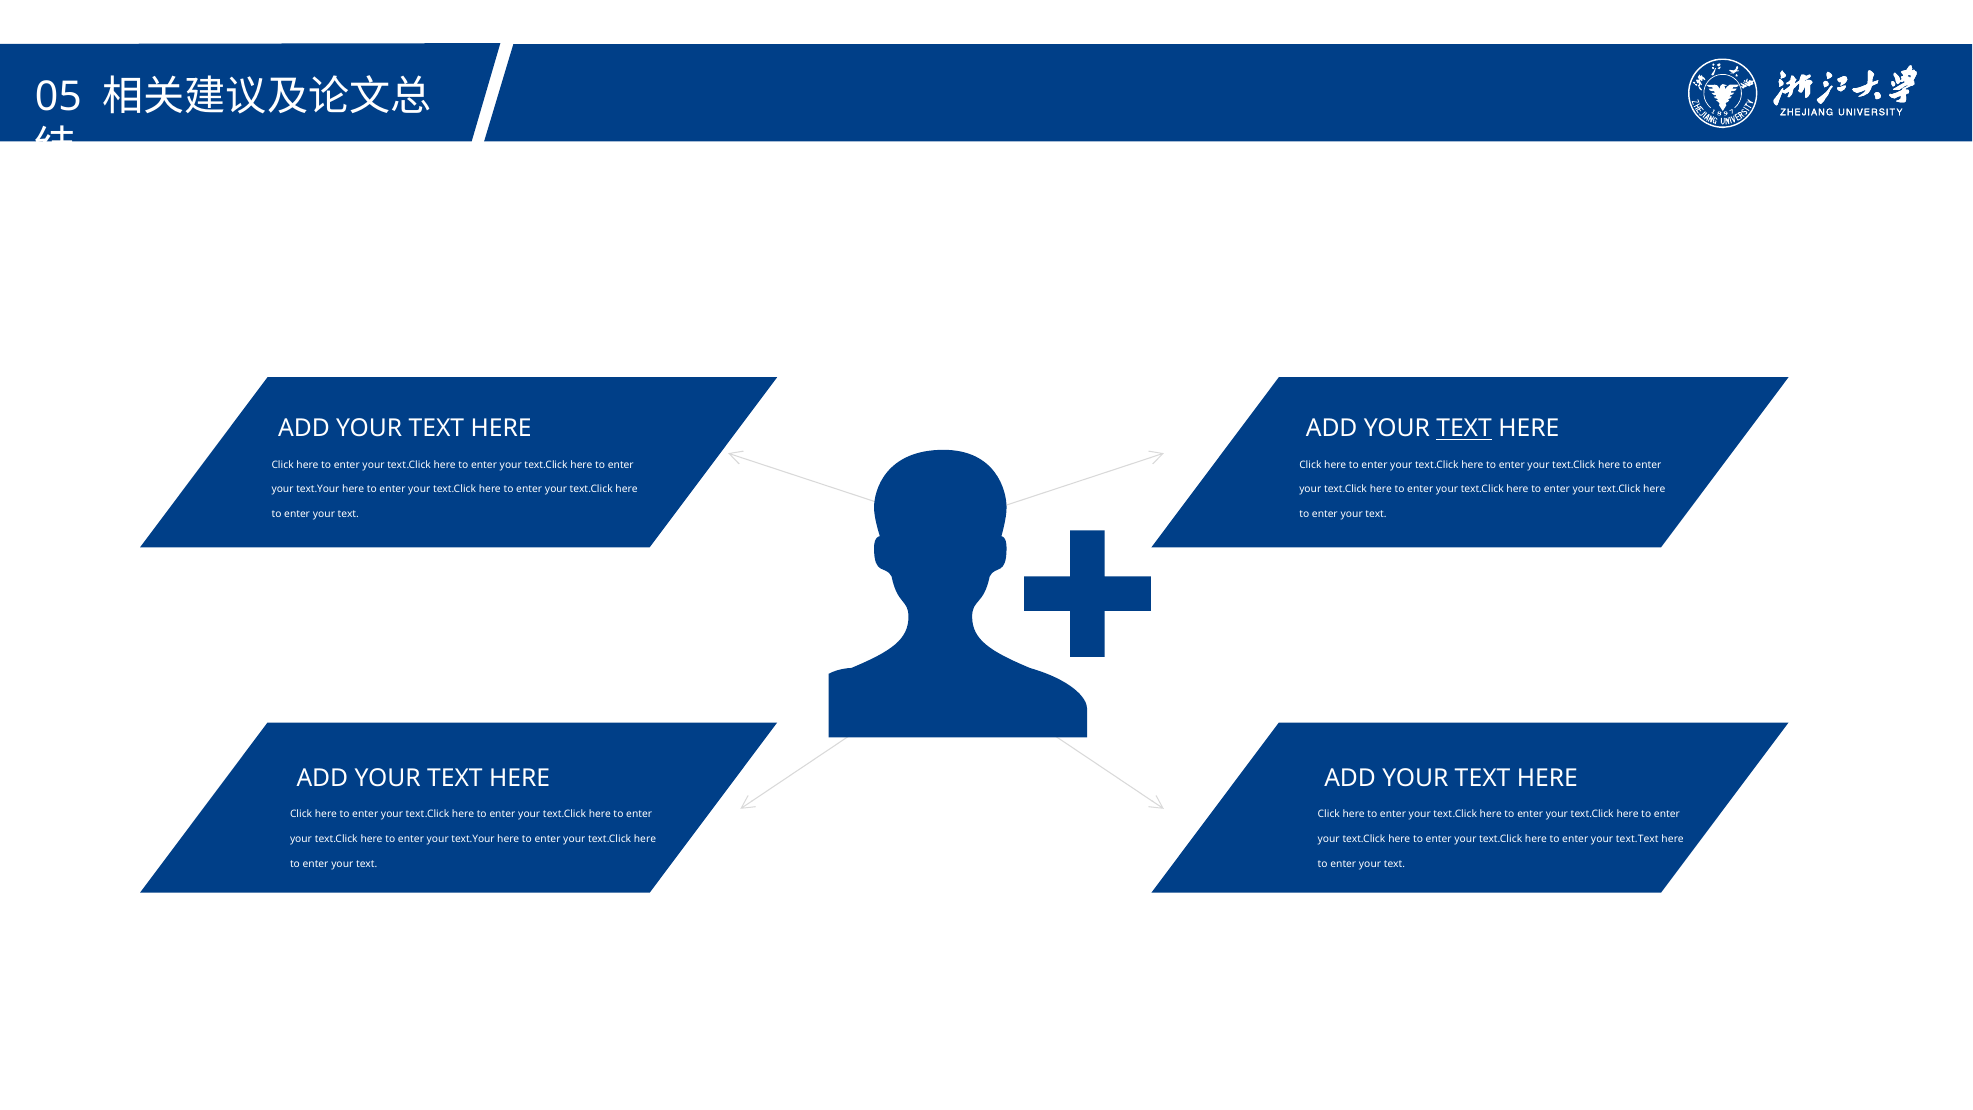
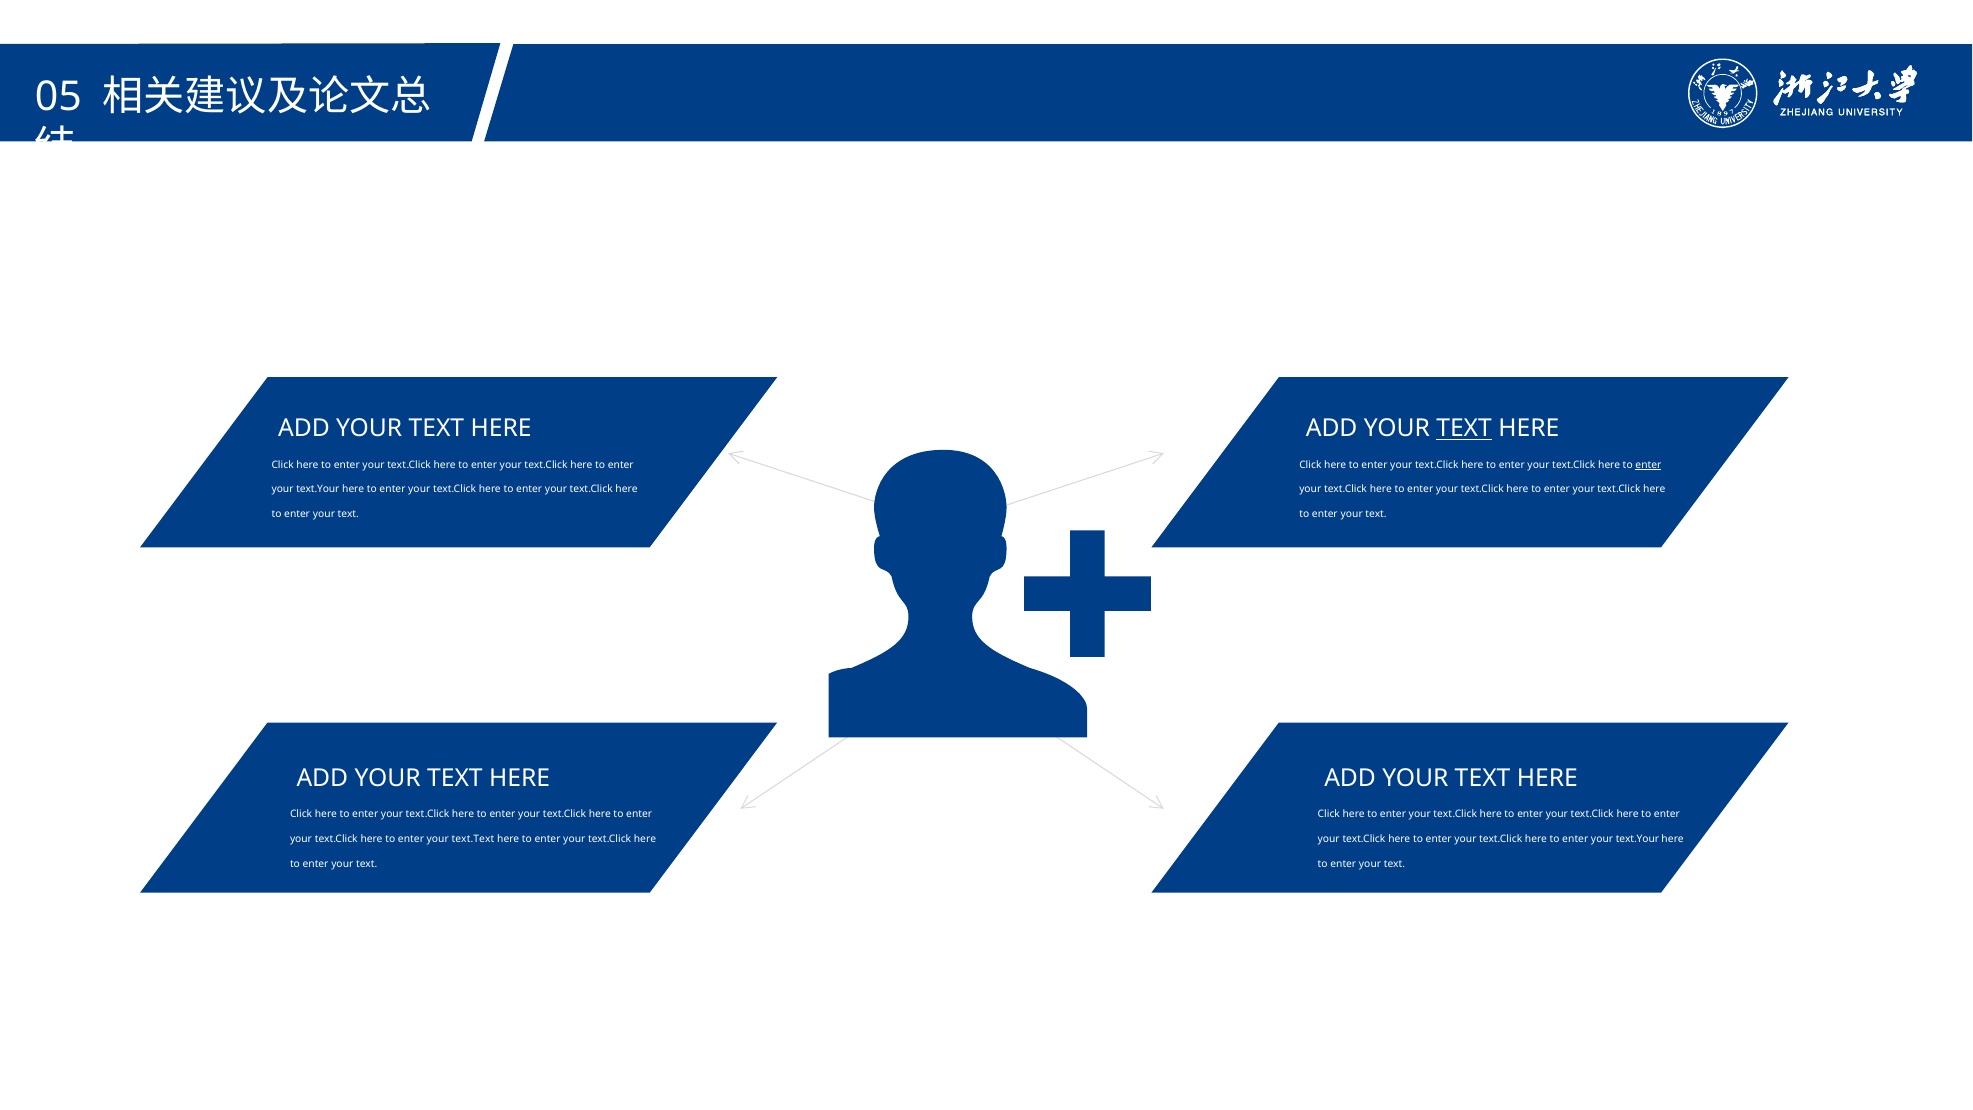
enter at (1648, 465) underline: none -> present
text.Your at (473, 839): text.Your -> text.Text
text.Text at (1637, 839): text.Text -> text.Your
